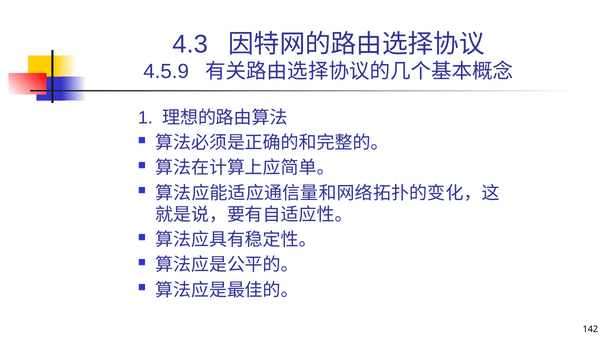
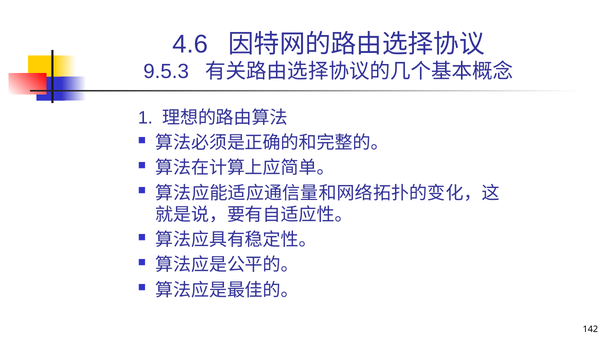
4.3: 4.3 -> 4.6
4.5.9: 4.5.9 -> 9.5.3
